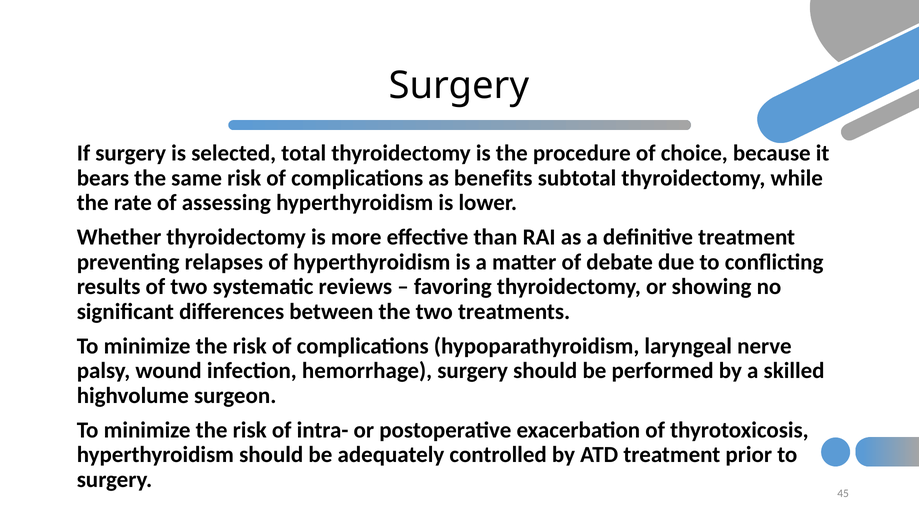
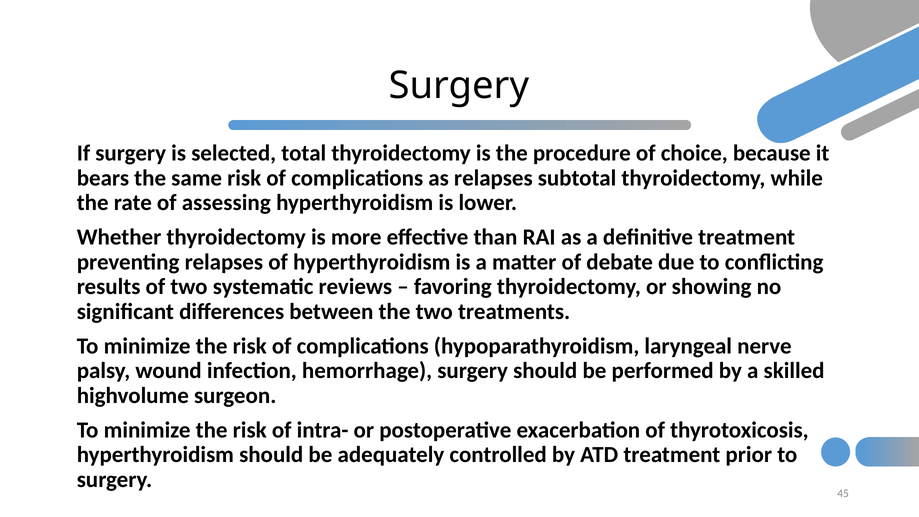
as benefits: benefits -> relapses
